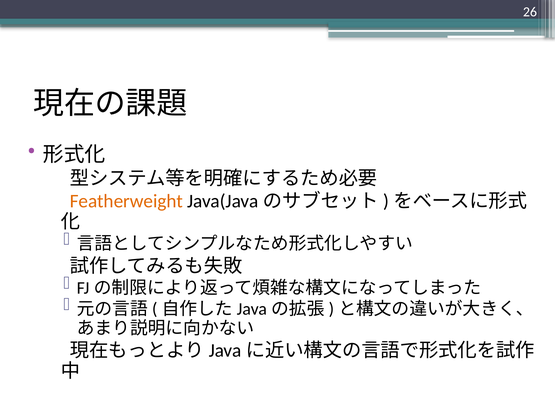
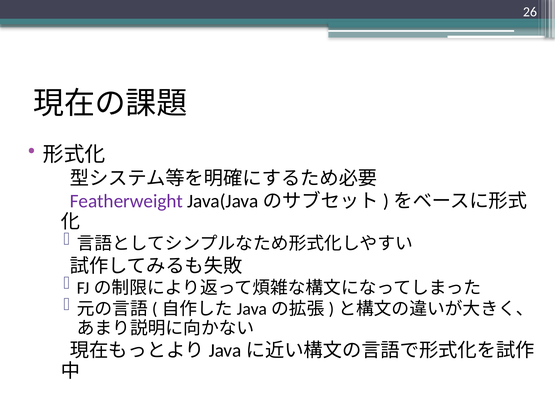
Featherweight colour: orange -> purple
